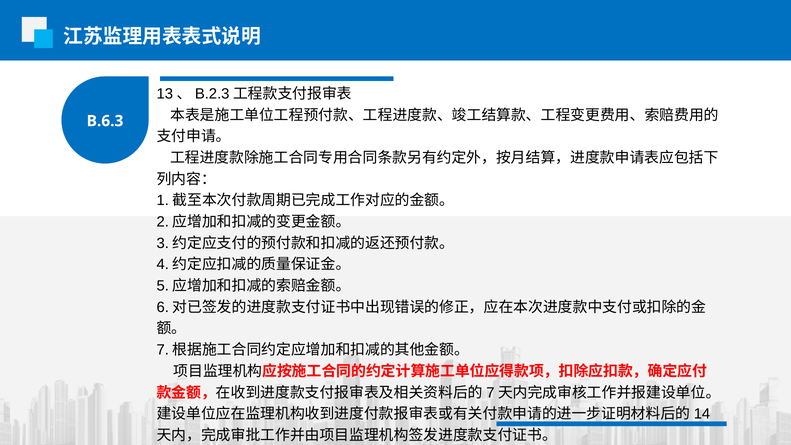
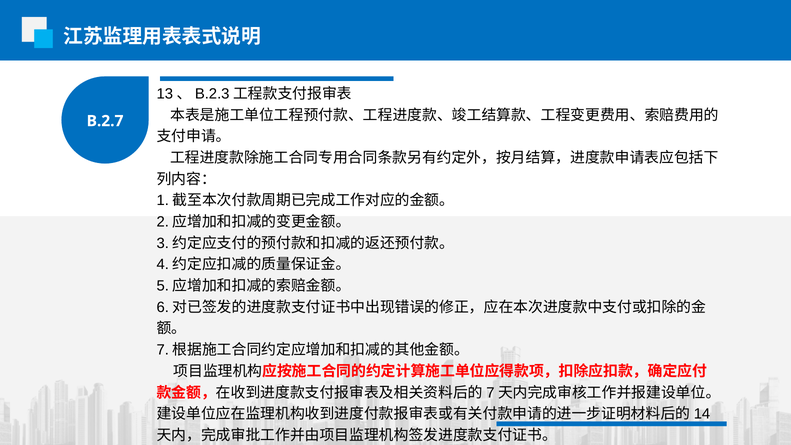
B.6.3: B.6.3 -> B.2.7
